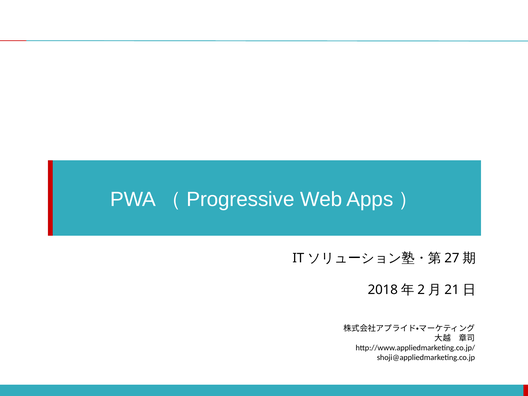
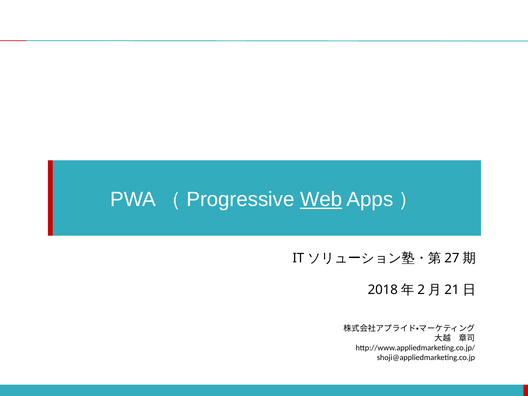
Web underline: none -> present
